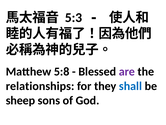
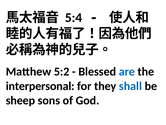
5:3: 5:3 -> 5:4
5:8: 5:8 -> 5:2
are colour: purple -> blue
relationships: relationships -> interpersonal
